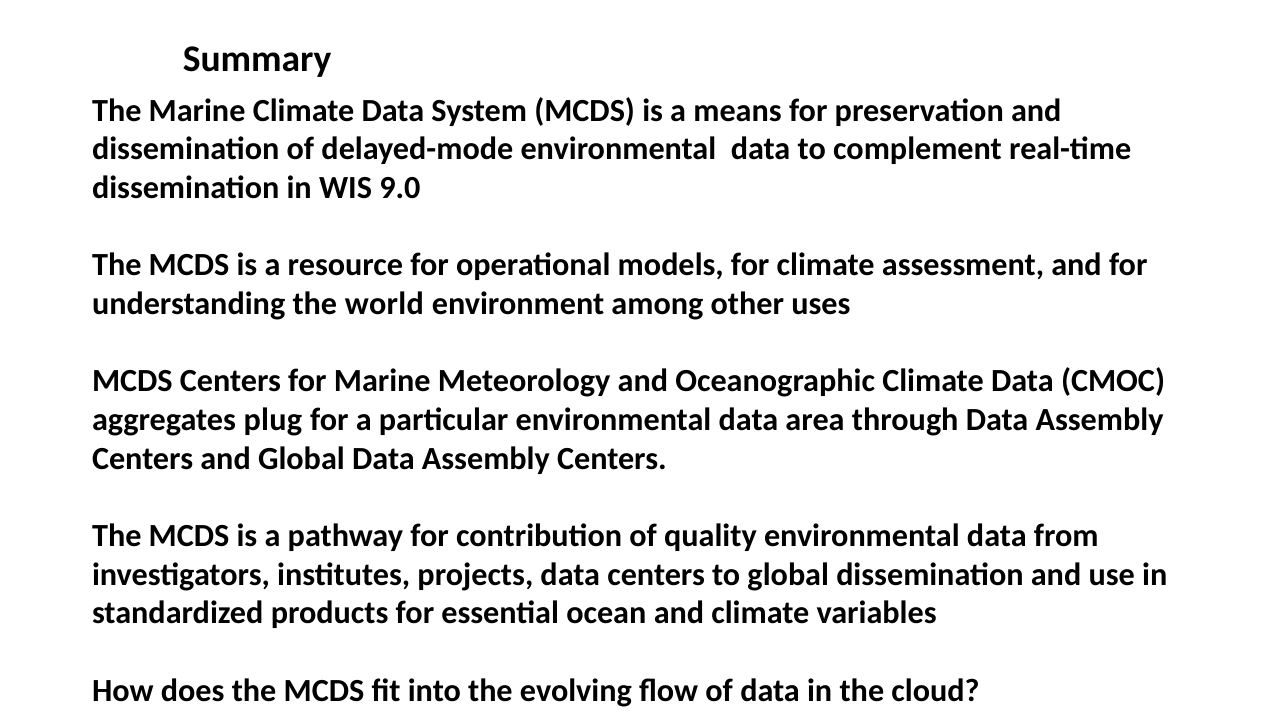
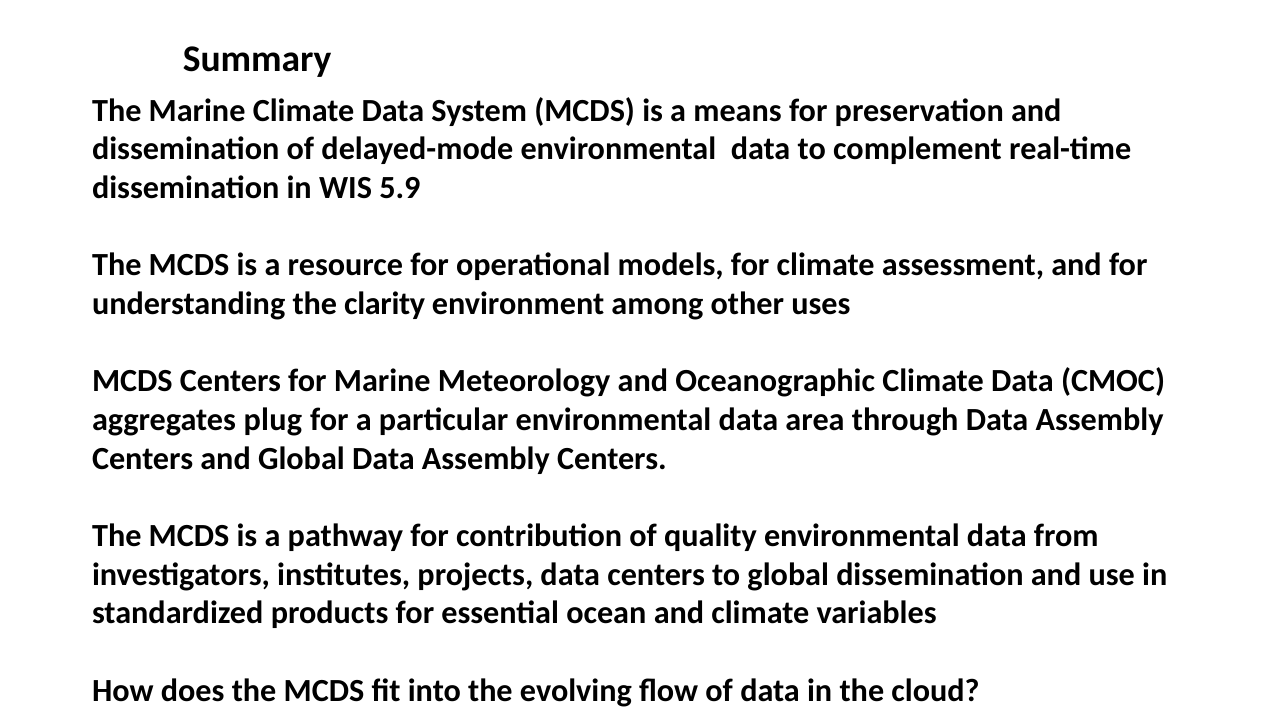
9.0: 9.0 -> 5.9
world: world -> clarity
